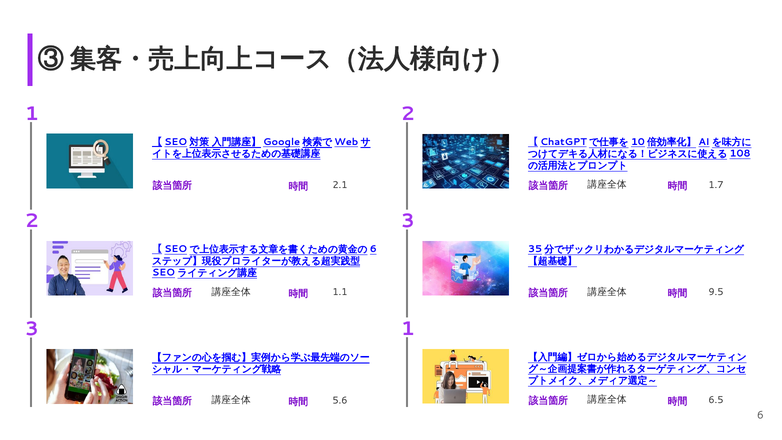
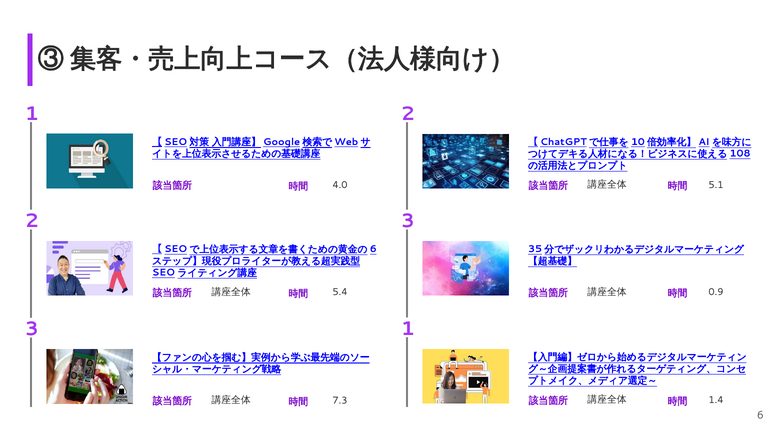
1.7: 1.7 -> 5.1
2.1: 2.1 -> 4.0
1.1: 1.1 -> 5.4
9.5: 9.5 -> 0.9
6.5: 6.5 -> 1.4
5.6: 5.6 -> 7.3
